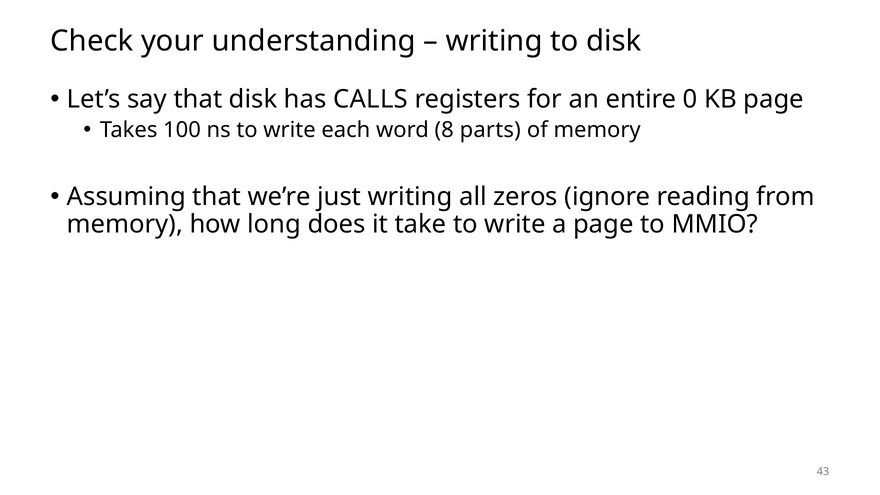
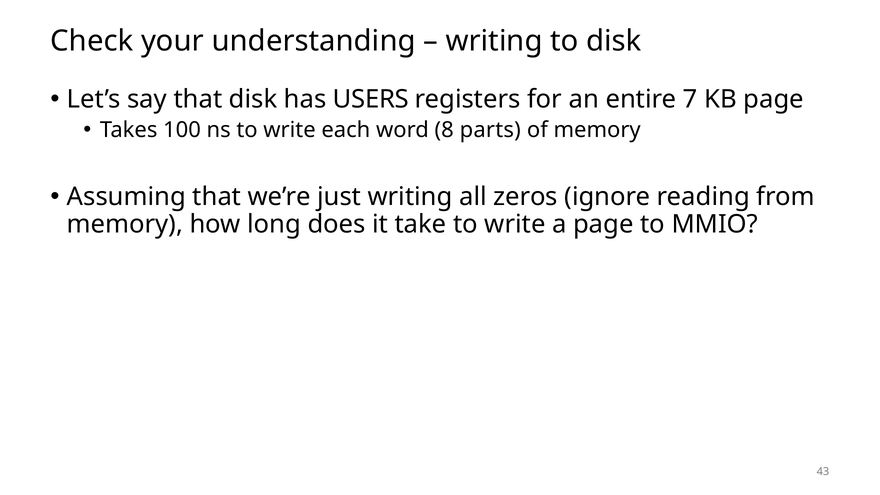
CALLS: CALLS -> USERS
0: 0 -> 7
